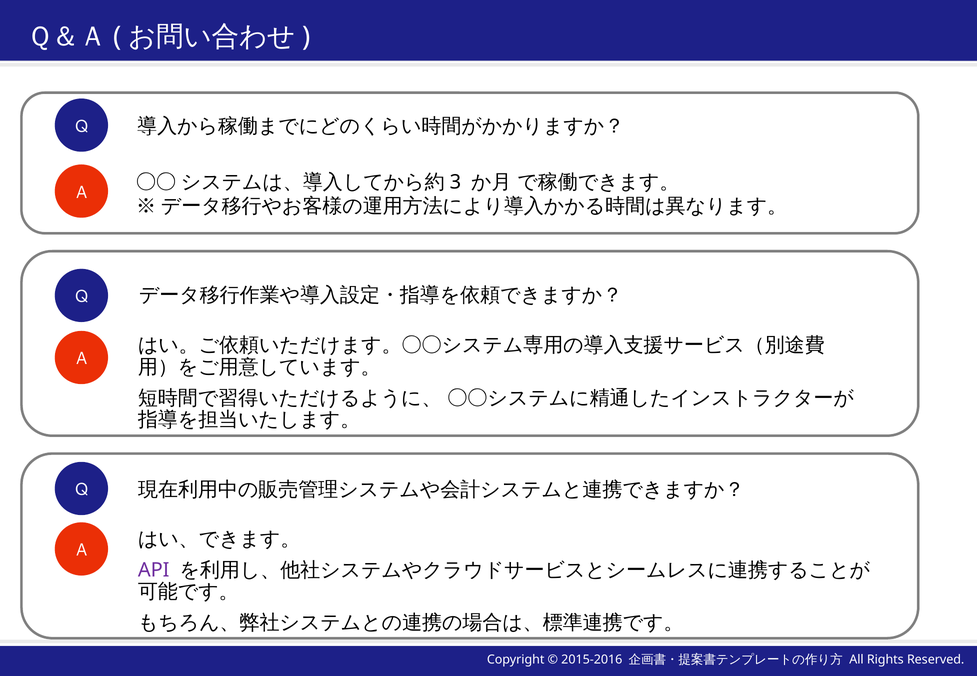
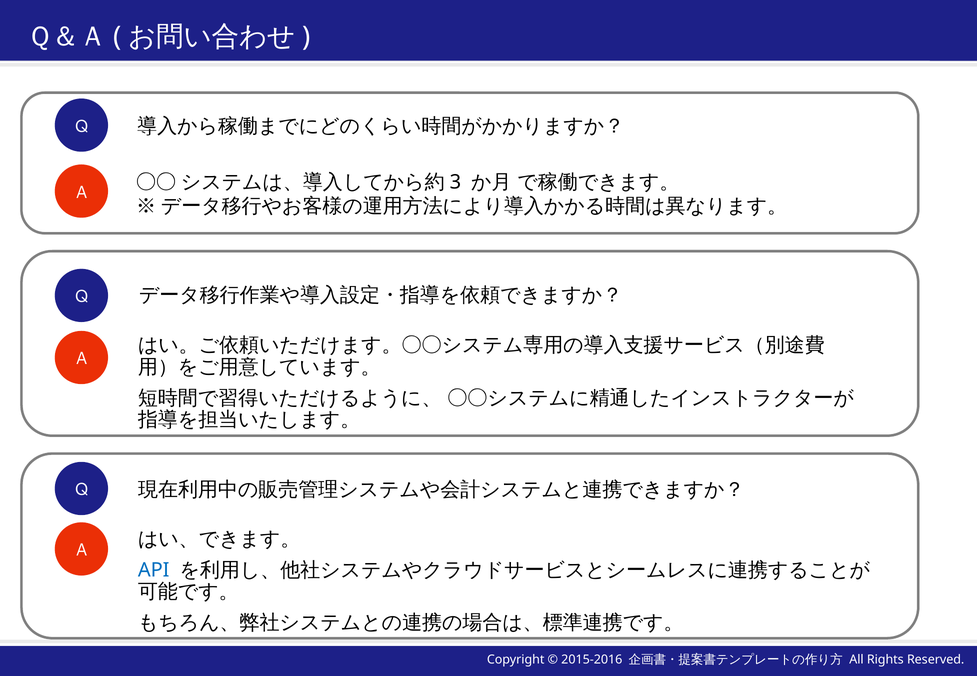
API colour: purple -> blue
